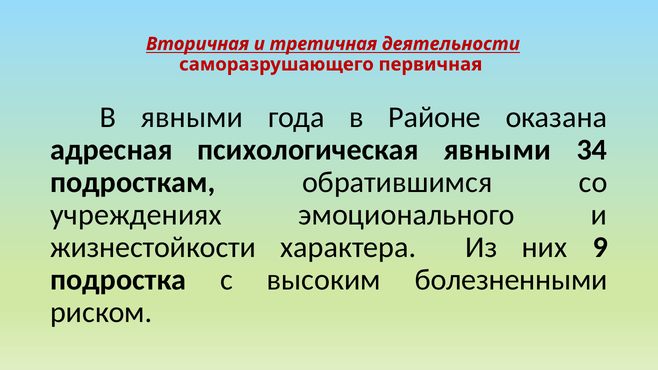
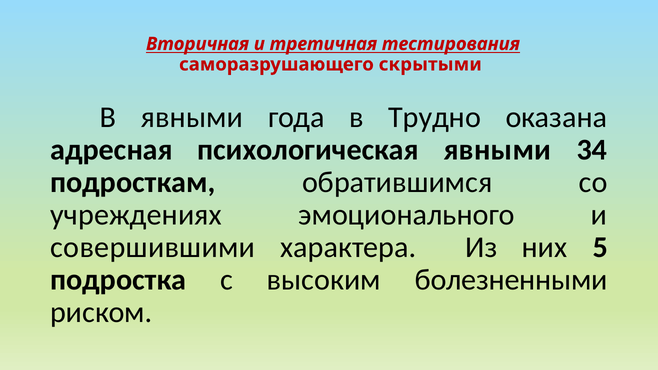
деятельности: деятельности -> тестирования
первичная: первичная -> скрытыми
Районе: Районе -> Трудно
жизнестойкости: жизнестойкости -> совершившими
9: 9 -> 5
